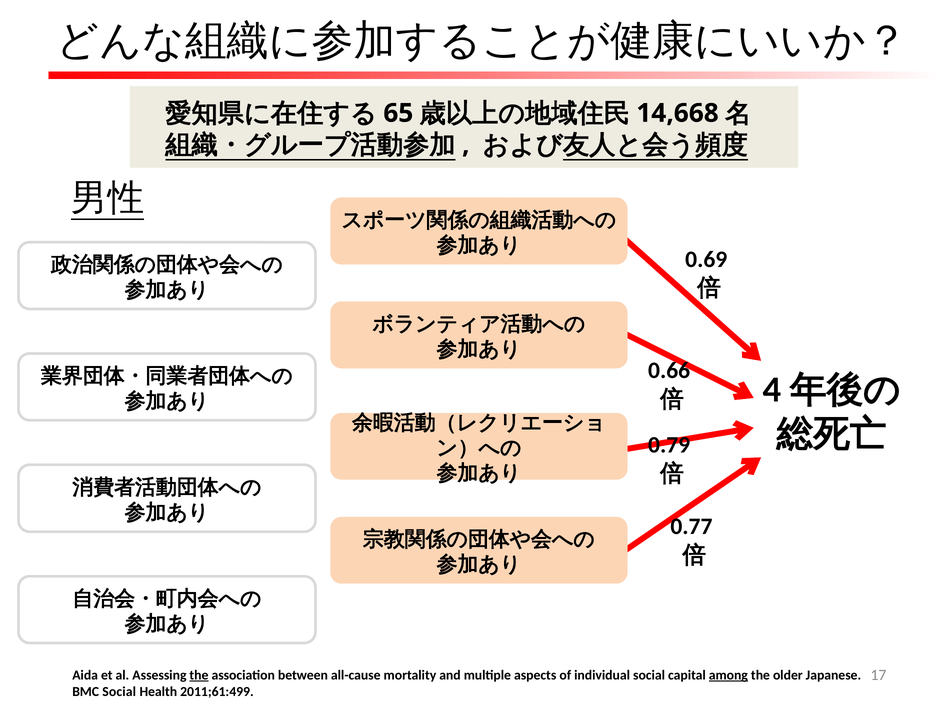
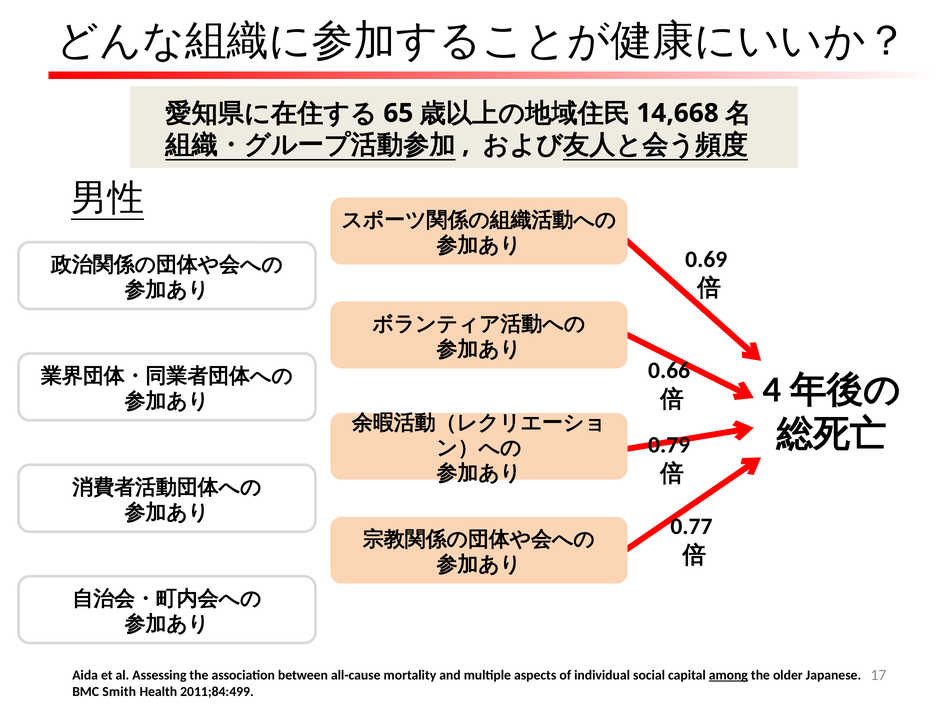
the at (199, 675) underline: present -> none
BMC Social: Social -> Smith
2011;61:499: 2011;61:499 -> 2011;84:499
